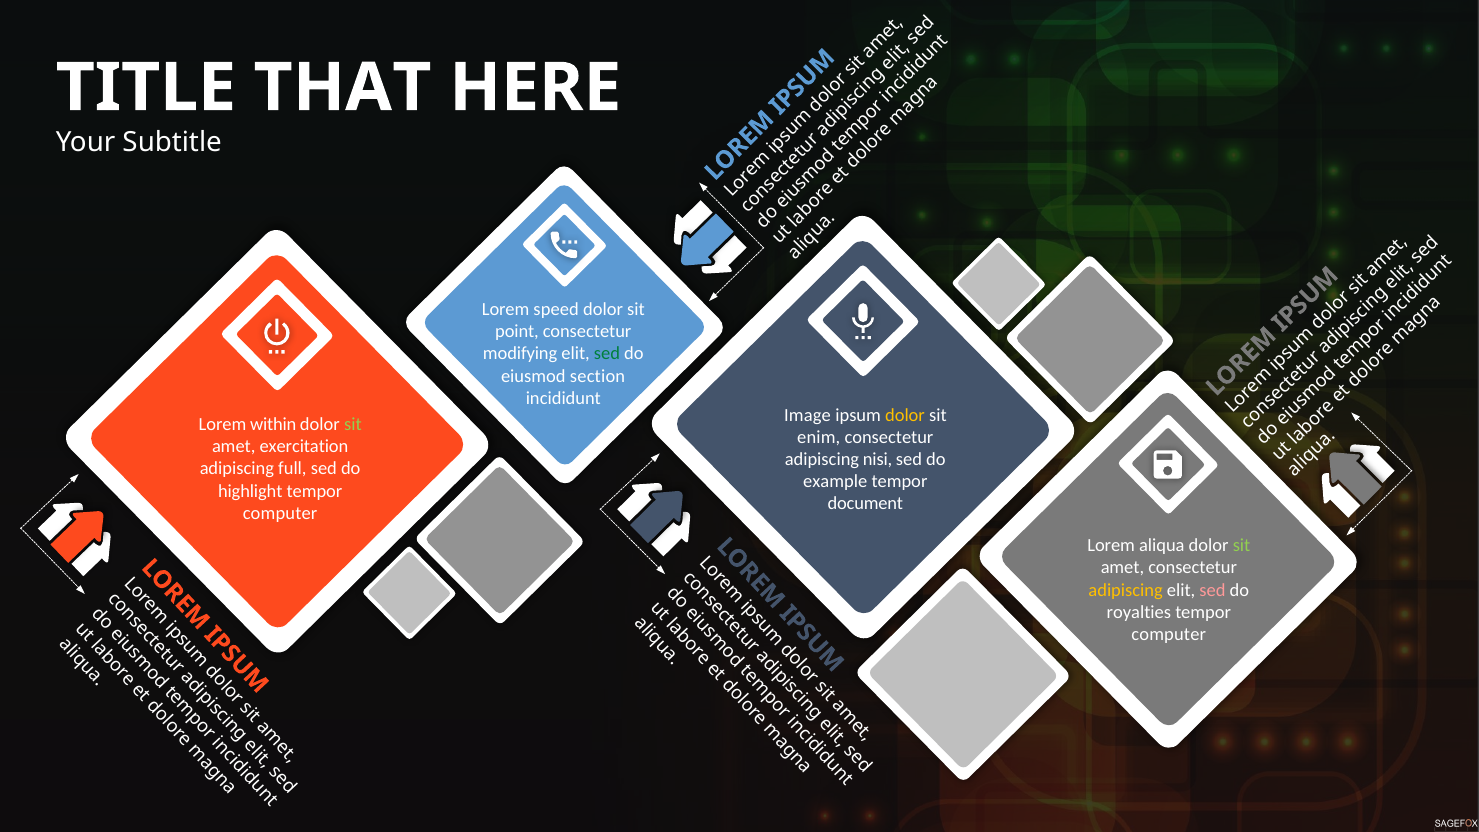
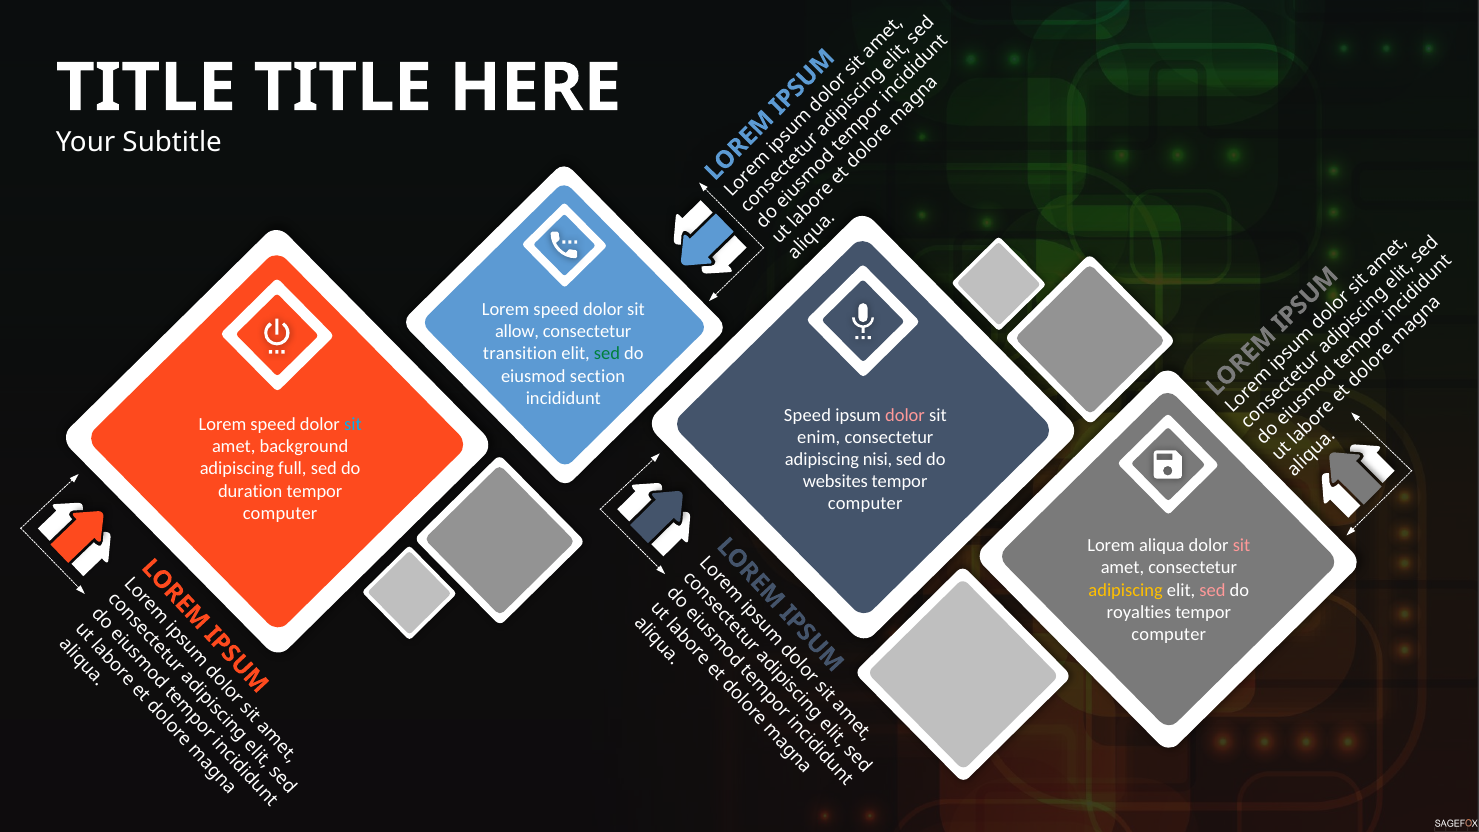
THAT at (343, 88): THAT -> TITLE
point: point -> allow
modifying: modifying -> transition
Image at (807, 415): Image -> Speed
dolor at (905, 415) colour: yellow -> pink
within at (273, 424): within -> speed
sit at (353, 424) colour: light green -> light blue
exercitation: exercitation -> background
example: example -> websites
highlight: highlight -> duration
document at (865, 504): document -> computer
sit at (1242, 546) colour: light green -> pink
